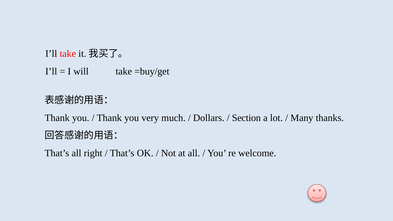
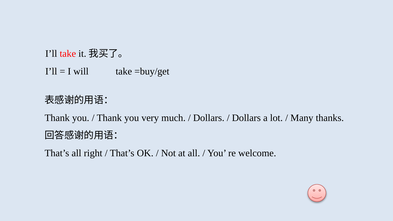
Section at (246, 118): Section -> Dollars
